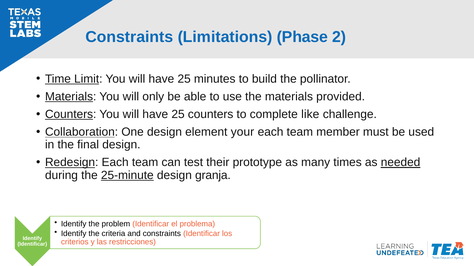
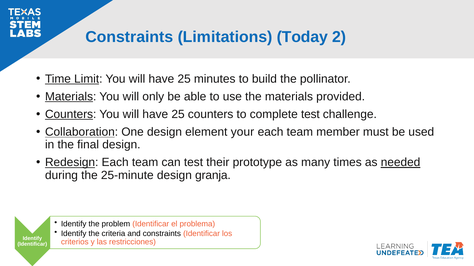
Phase: Phase -> Today
complete like: like -> test
25-minute underline: present -> none
